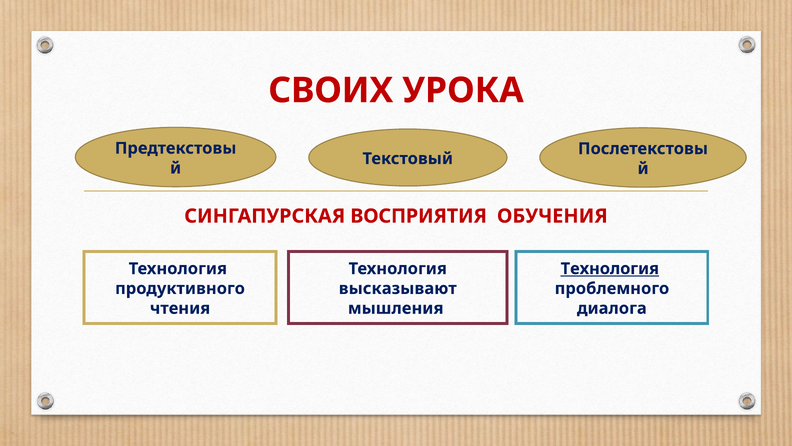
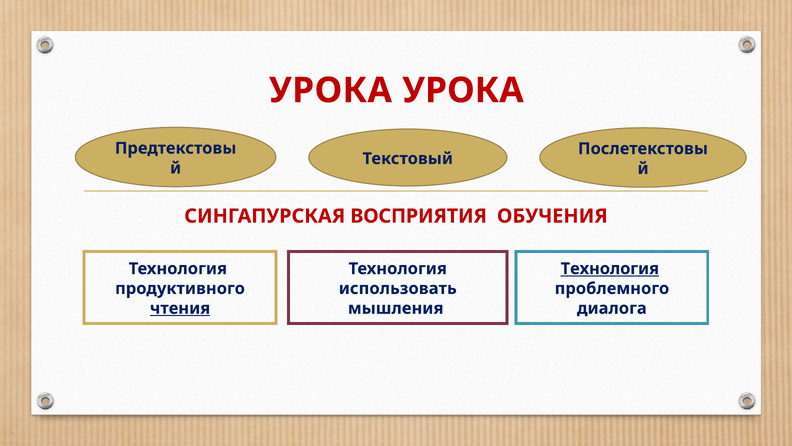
СВОИХ at (331, 90): СВОИХ -> УРОКА
высказывают: высказывают -> использовать
чтения underline: none -> present
